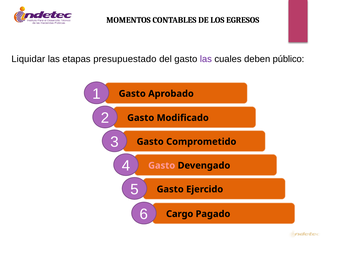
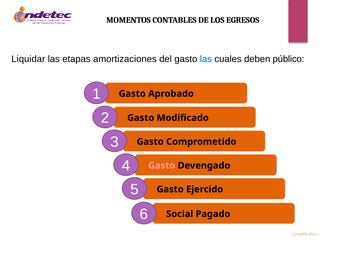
presupuestado: presupuestado -> amortizaciones
las at (206, 59) colour: purple -> blue
Cargo: Cargo -> Social
